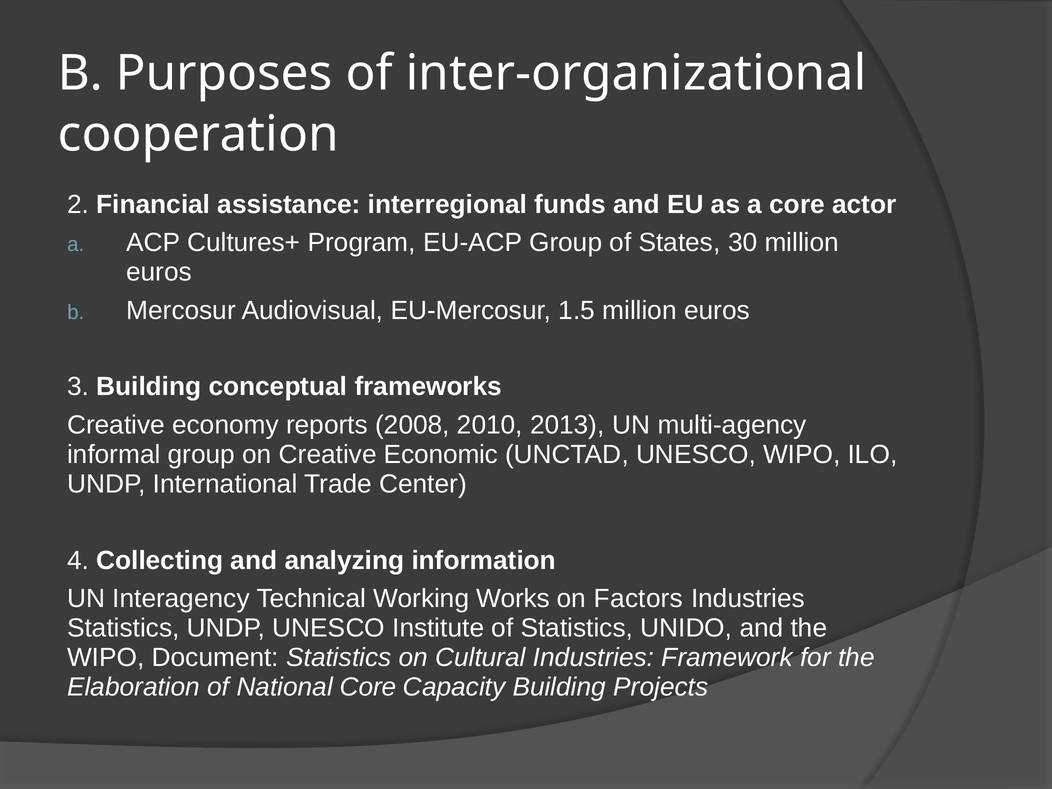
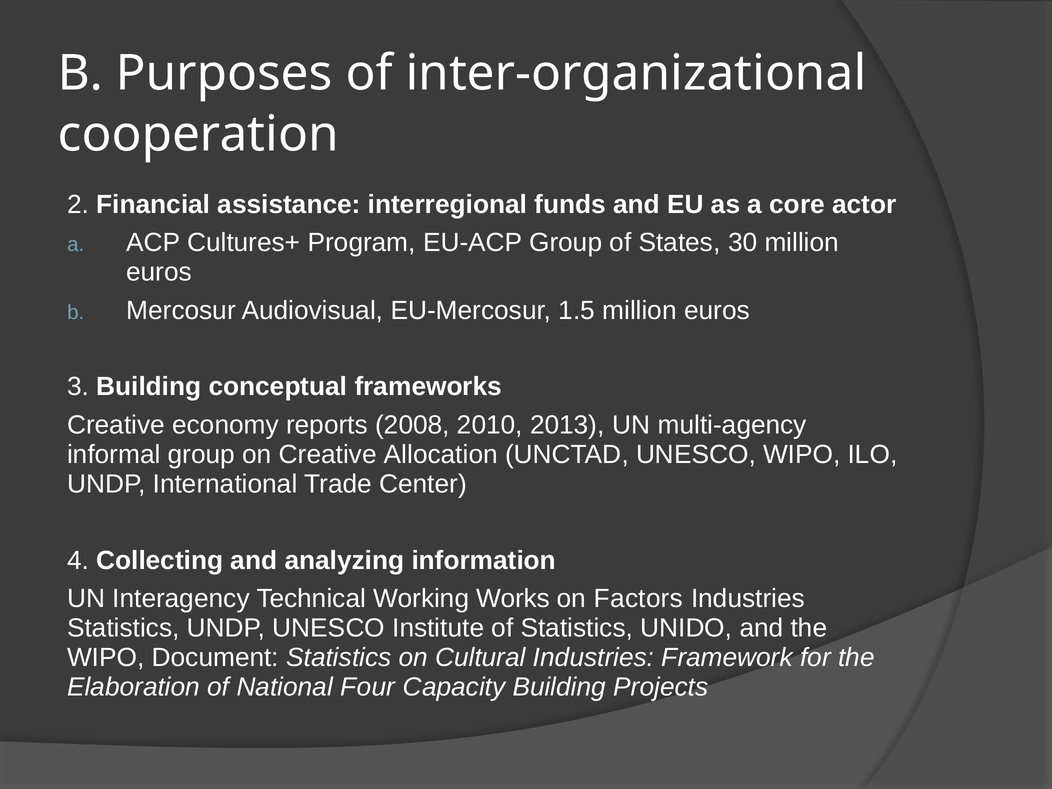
Economic: Economic -> Allocation
National Core: Core -> Four
